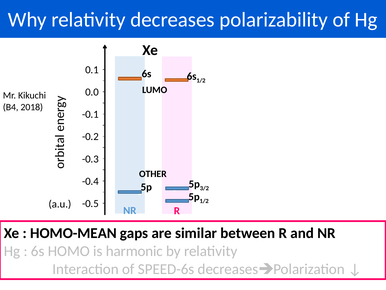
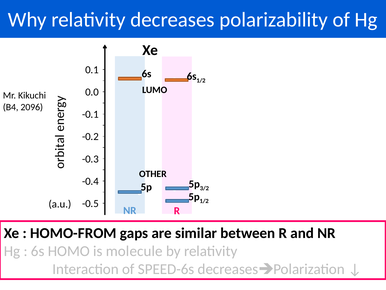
2018: 2018 -> 2096
HOMO-MEAN: HOMO-MEAN -> HOMO-FROM
harmonic: harmonic -> molecule
